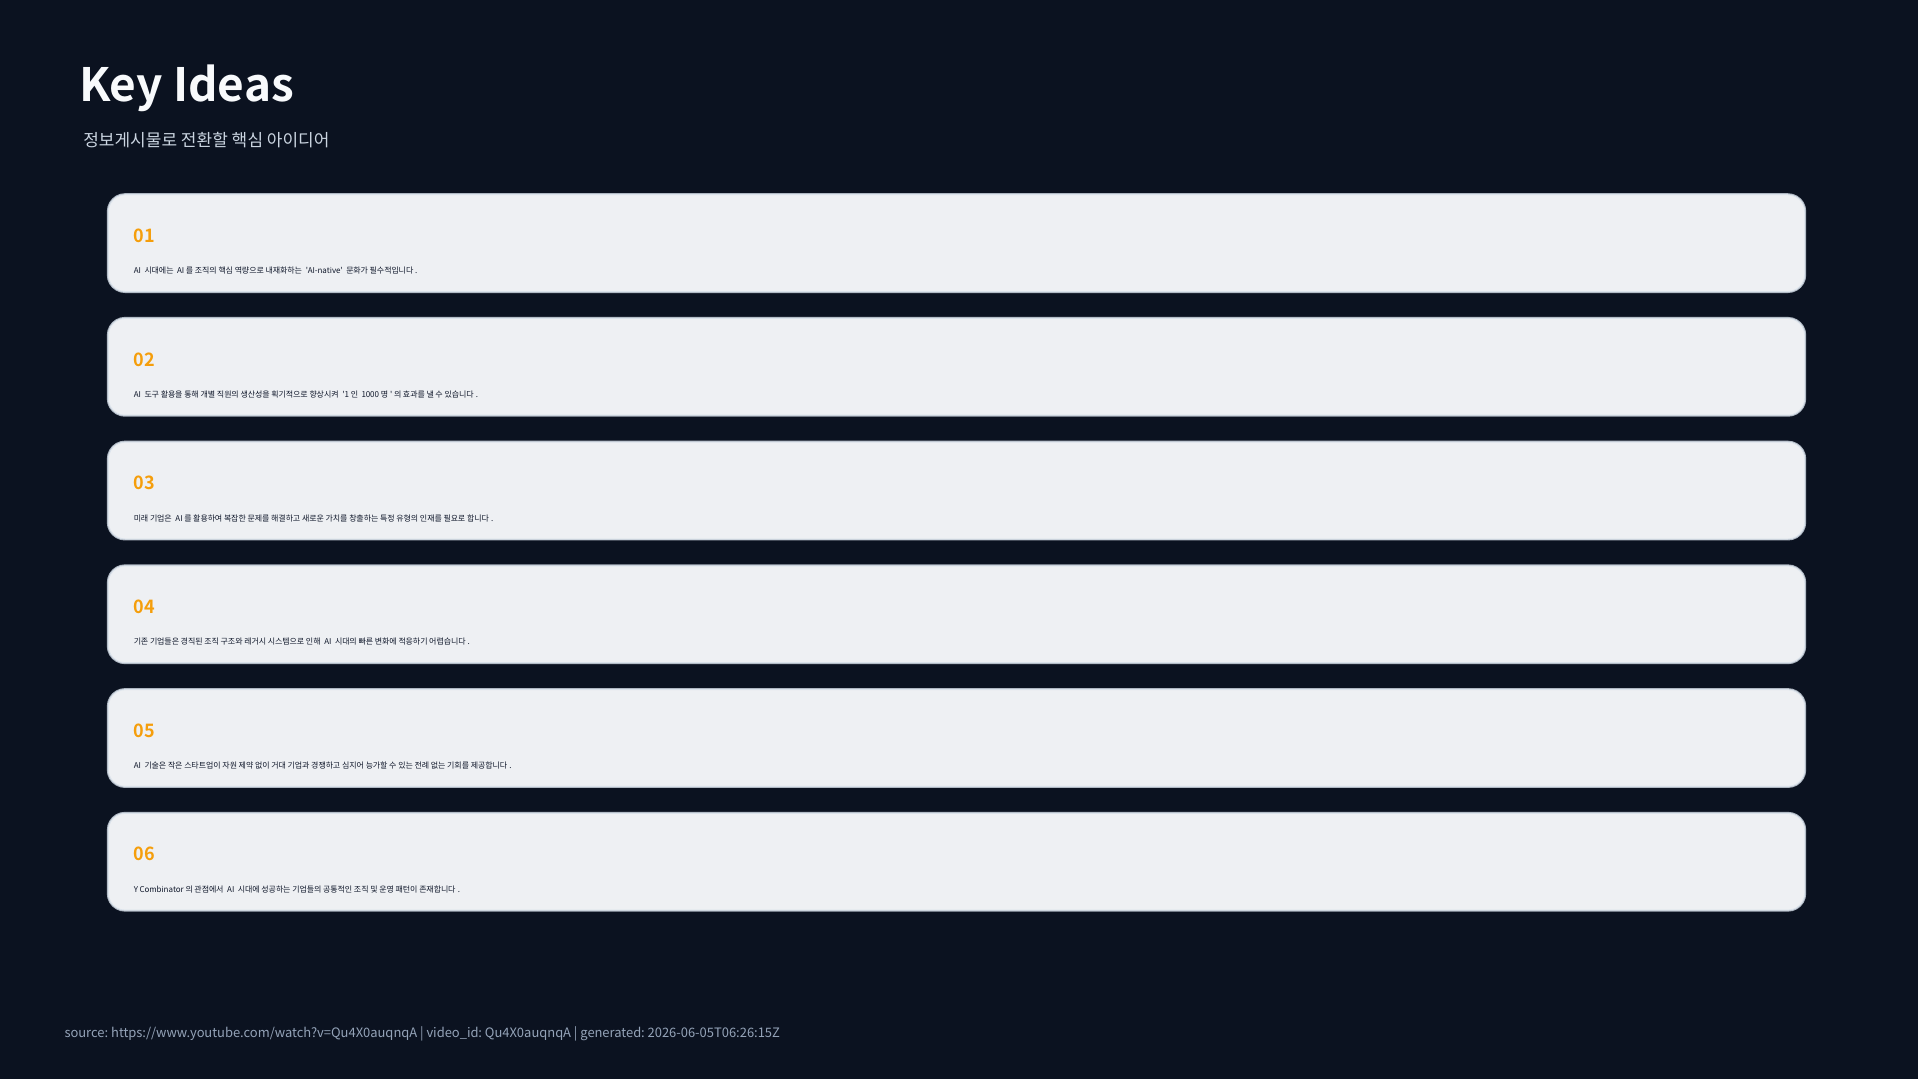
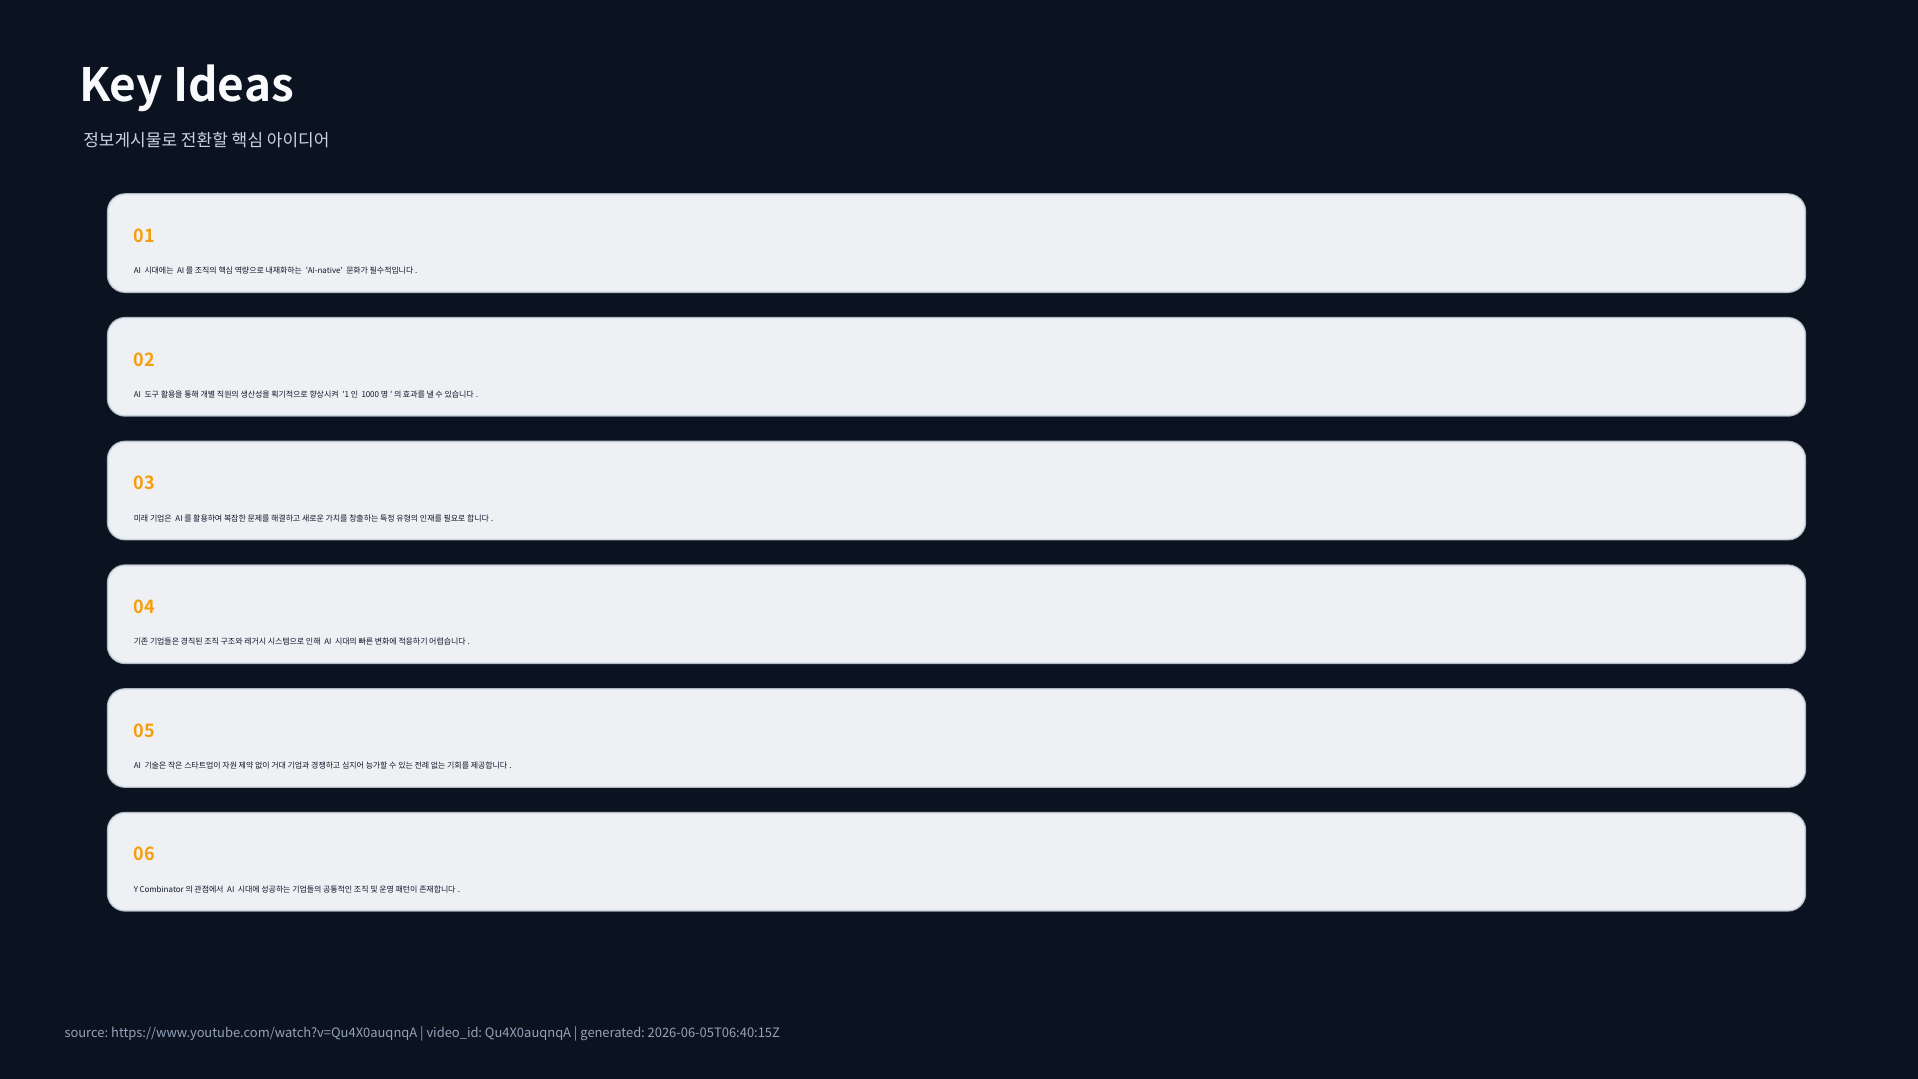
2026-06-05T06:26:15Z: 2026-06-05T06:26:15Z -> 2026-06-05T06:40:15Z
